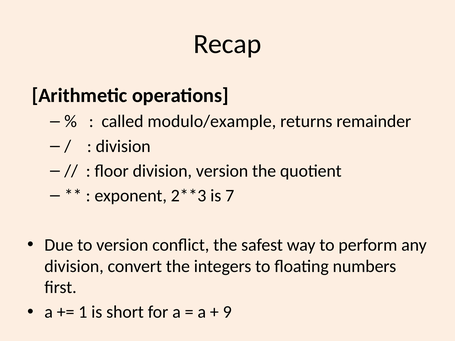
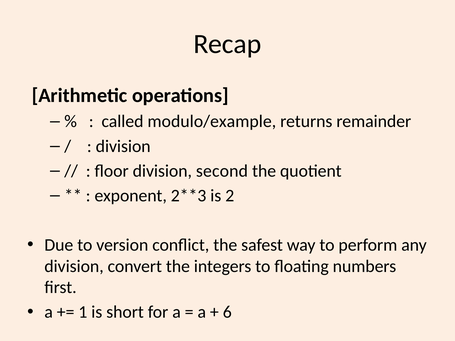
division version: version -> second
7: 7 -> 2
9: 9 -> 6
